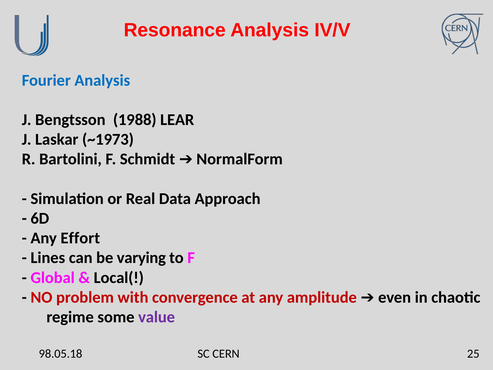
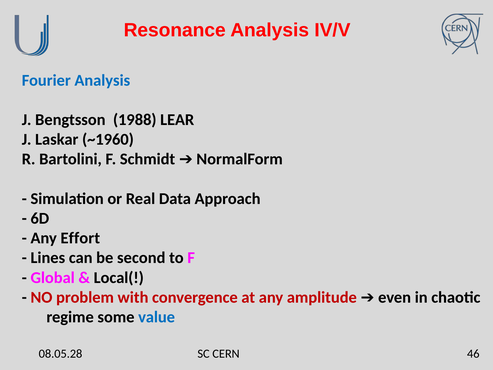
~1973: ~1973 -> ~1960
varying: varying -> second
value colour: purple -> blue
98.05.18: 98.05.18 -> 08.05.28
25: 25 -> 46
